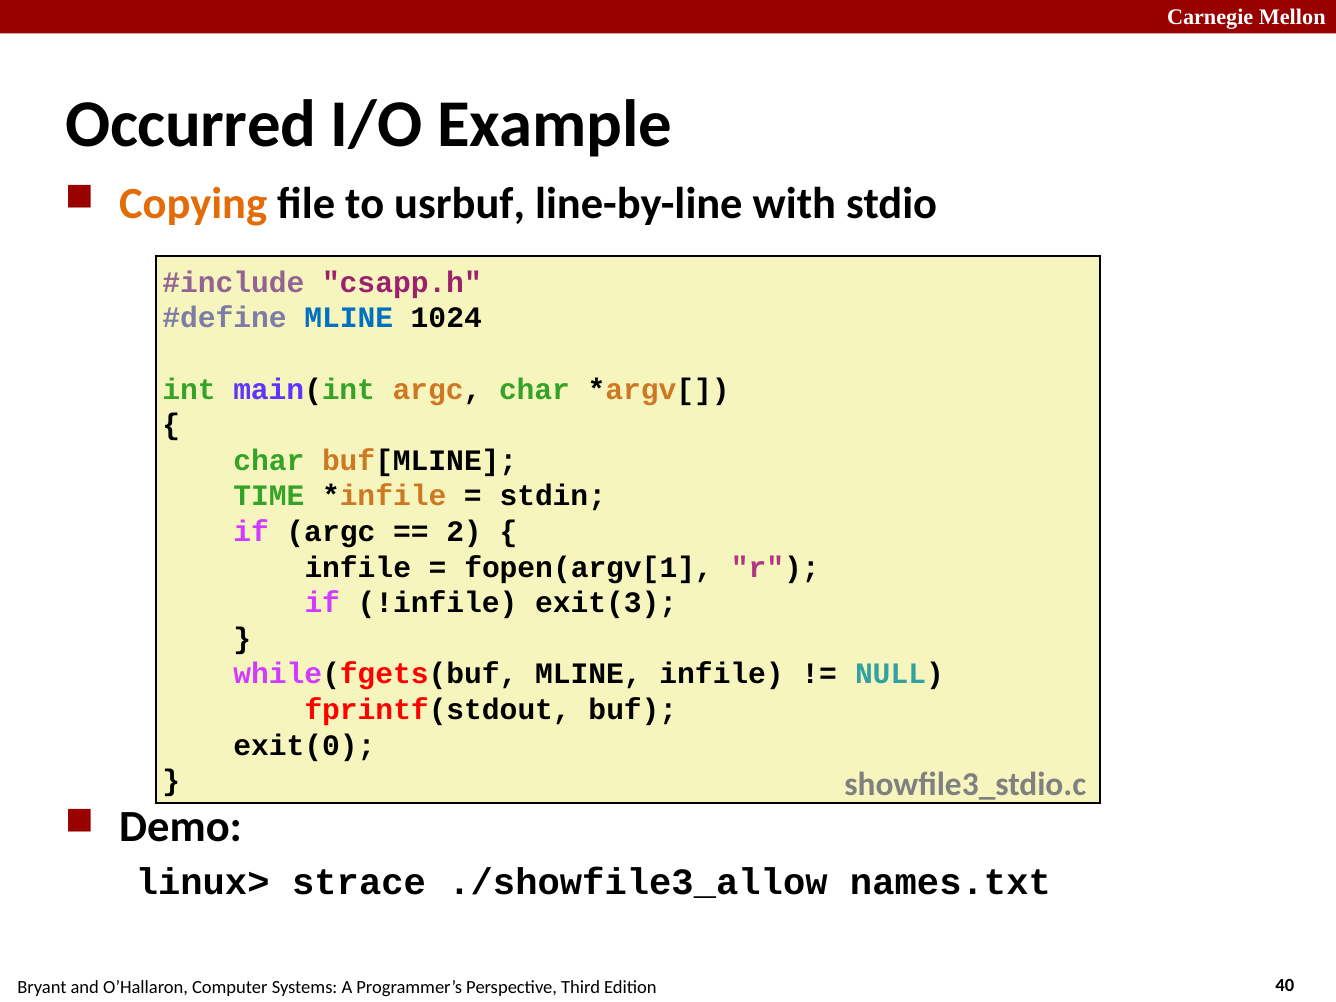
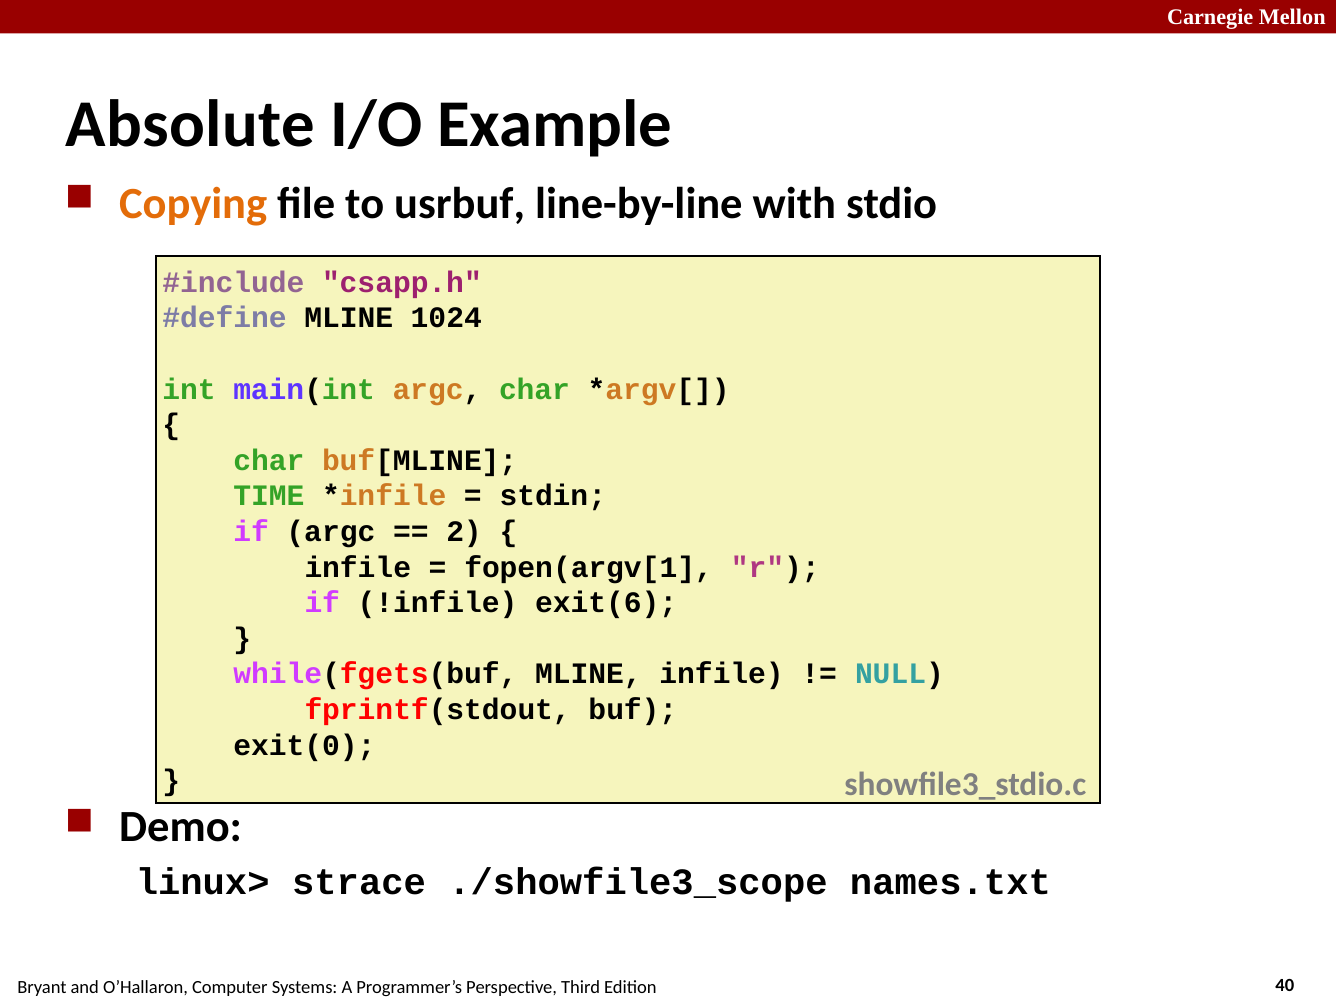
Occurred: Occurred -> Absolute
MLINE at (349, 318) colour: blue -> black
exit(3: exit(3 -> exit(6
./showfile3_allow: ./showfile3_allow -> ./showfile3_scope
